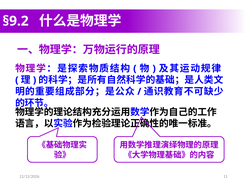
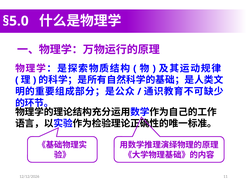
§9.2: §9.2 -> §5.0
